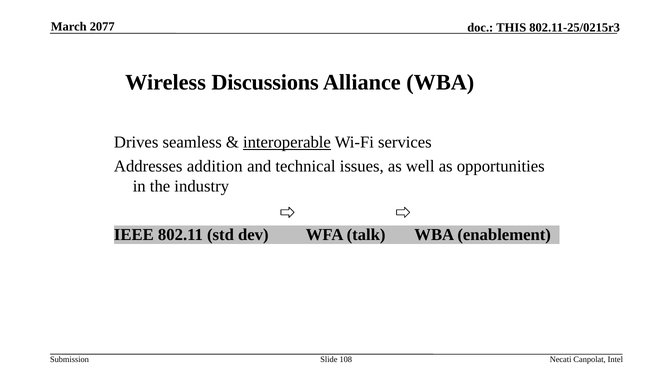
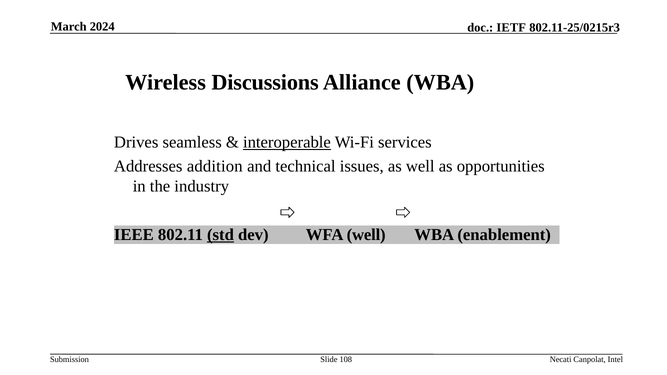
2077: 2077 -> 2024
THIS: THIS -> IETF
std underline: none -> present
WFA talk: talk -> well
